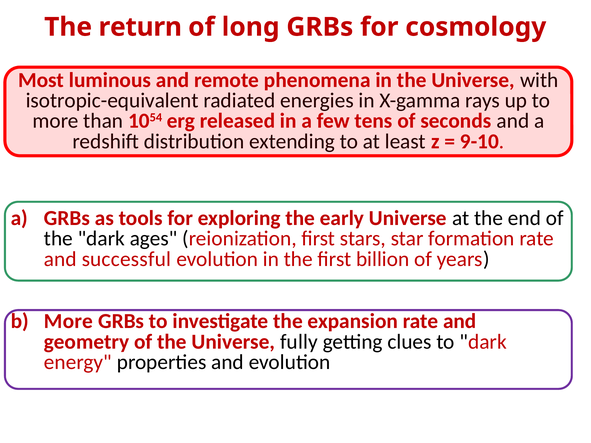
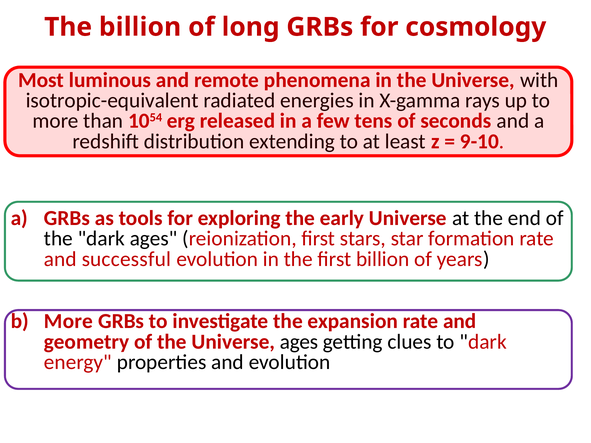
The return: return -> billion
Universe fully: fully -> ages
